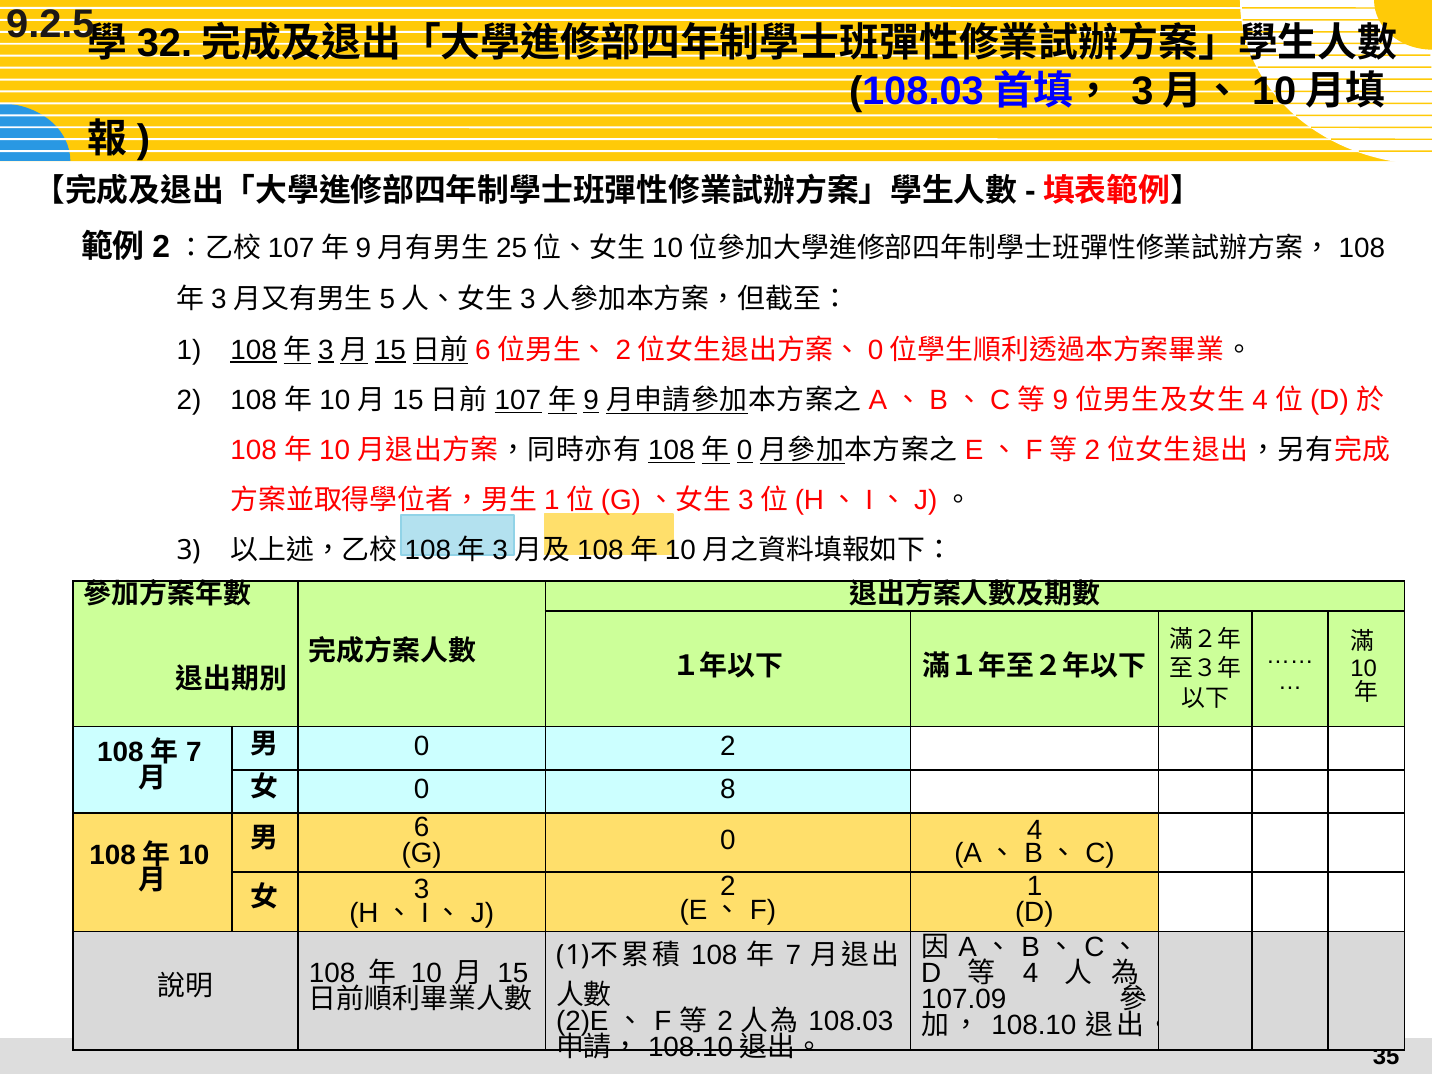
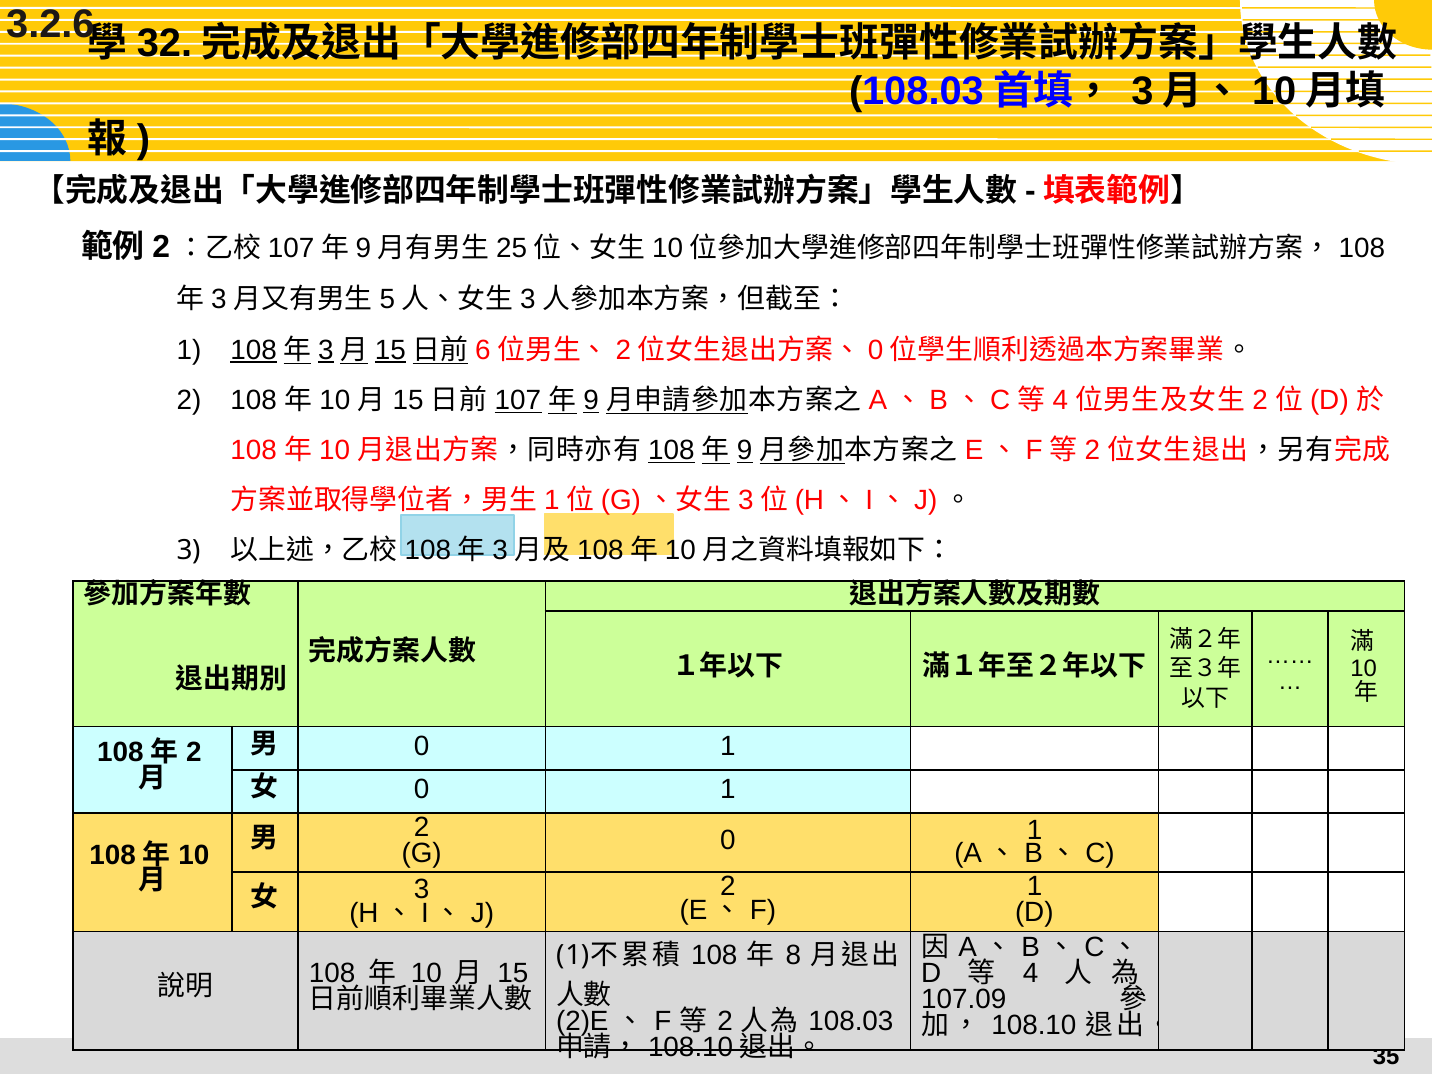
9.2.5: 9.2.5 -> 3.2.6
9 at (1060, 400): 9 -> 4
4 at (1260, 400): 4 -> 2
0 at (745, 450): 0 -> 9
2 at (728, 746): 2 -> 1
7 at (194, 752): 7 -> 2
8 at (728, 789): 8 -> 1
6 at (422, 827): 6 -> 2
G 0 4: 4 -> 1
7 at (793, 955): 7 -> 8
